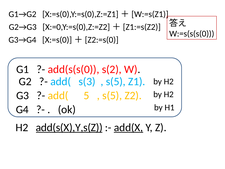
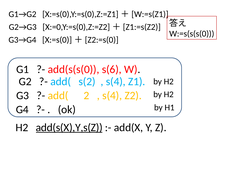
s(2: s(2 -> s(6
s(3: s(3 -> s(2
s(5 at (116, 81): s(5 -> s(4
5: 5 -> 2
s(5 at (112, 95): s(5 -> s(4
add(X underline: present -> none
